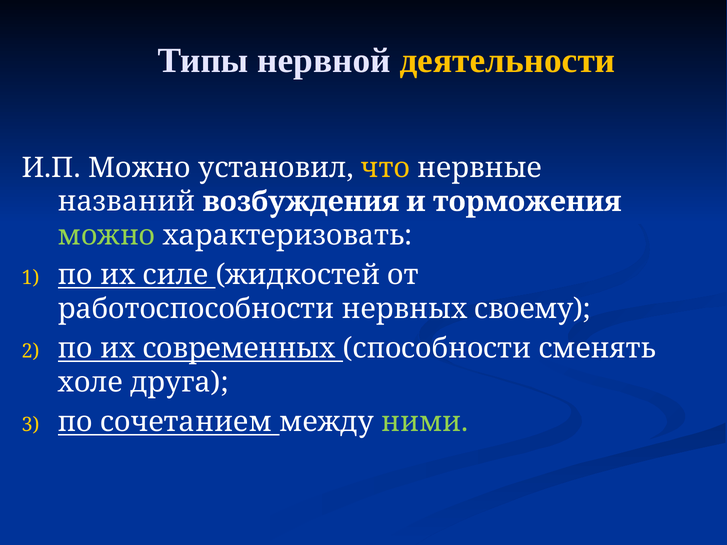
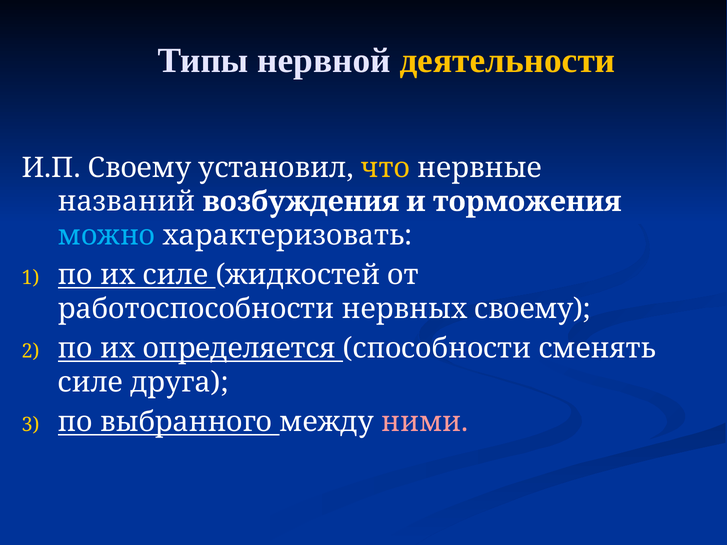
И.П Можно: Можно -> Своему
можно at (107, 236) colour: light green -> light blue
современных: современных -> определяется
холе at (90, 382): холе -> силе
сочетанием: сочетанием -> выбранного
ними colour: light green -> pink
